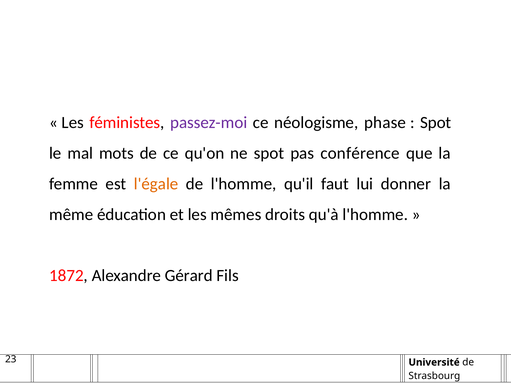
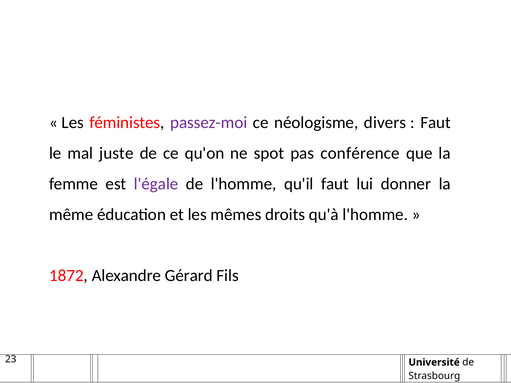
phase: phase -> divers
Spot at (436, 123): Spot -> Faut
mots: mots -> juste
l'égale colour: orange -> purple
